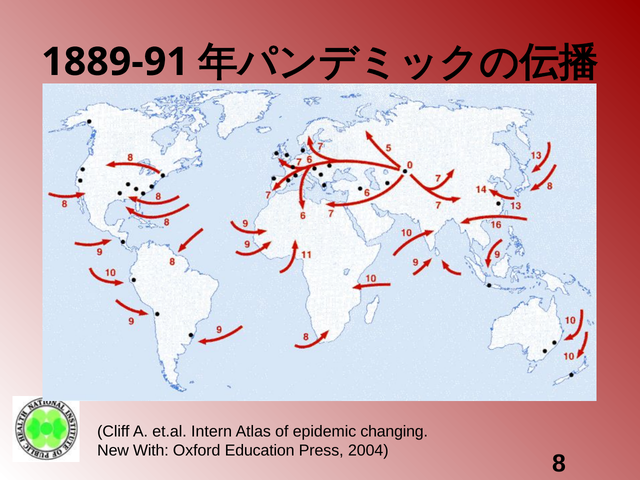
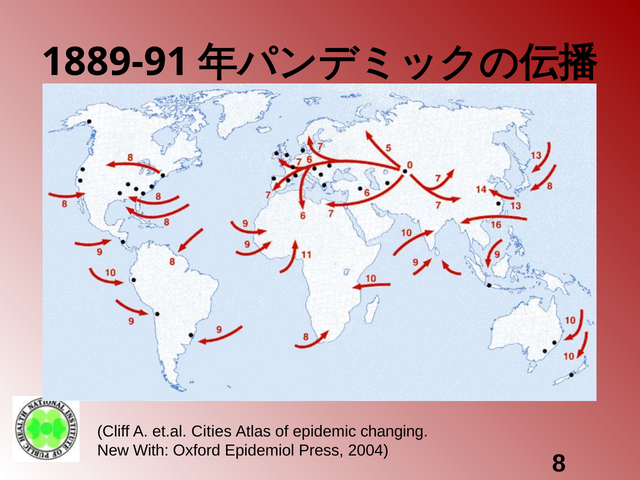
Intern: Intern -> Cities
Education: Education -> Epidemiol
